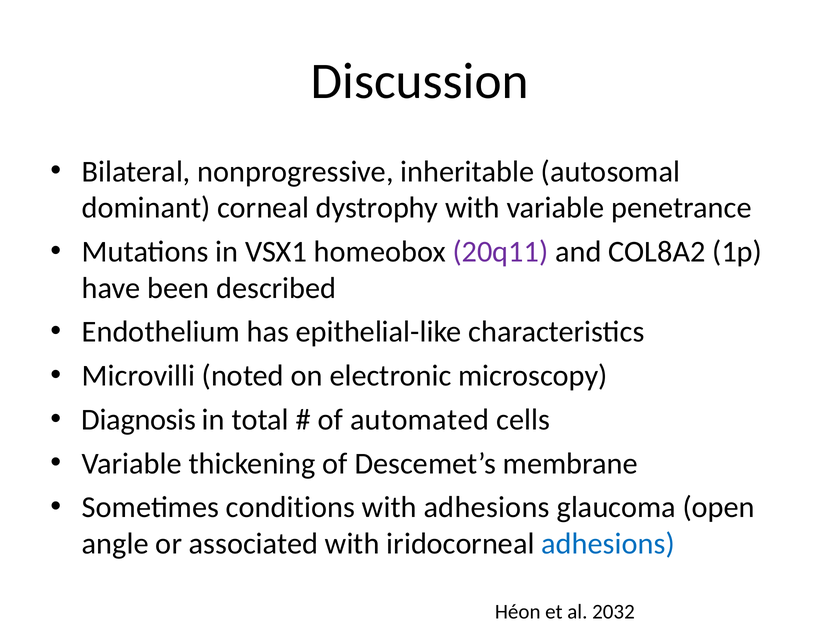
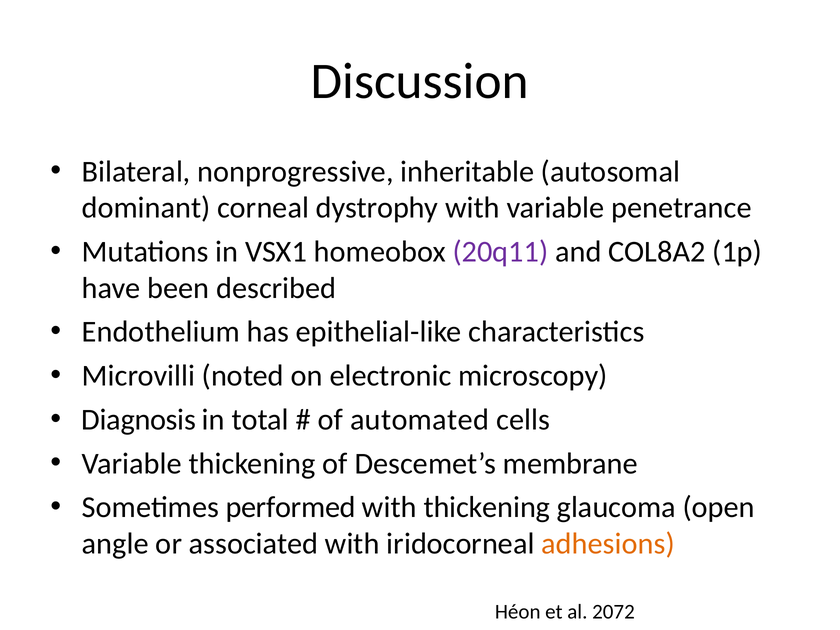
conditions: conditions -> performed
with adhesions: adhesions -> thickening
adhesions at (608, 544) colour: blue -> orange
2032: 2032 -> 2072
